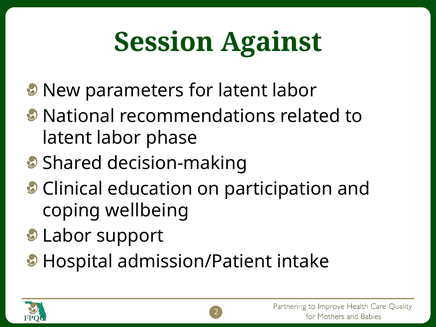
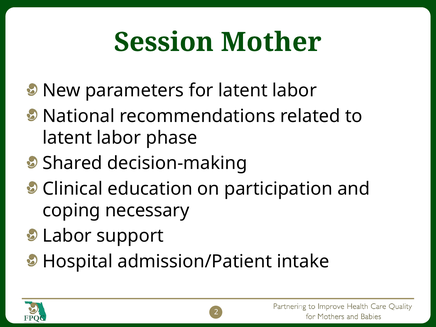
Against: Against -> Mother
wellbeing: wellbeing -> necessary
